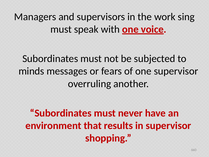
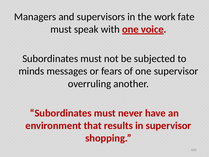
sing: sing -> fate
